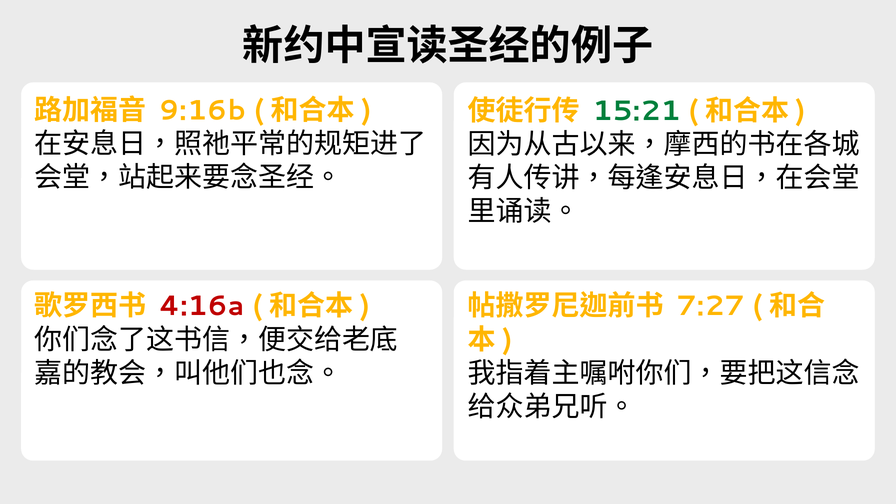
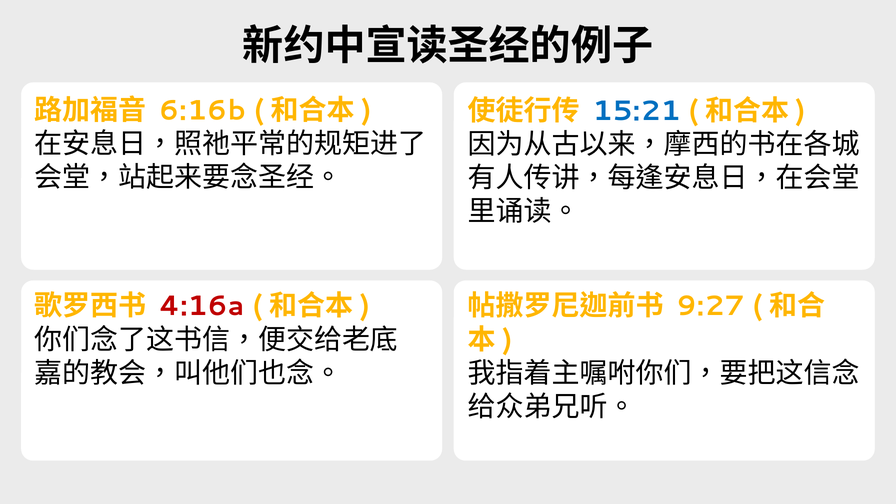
9:16b: 9:16b -> 6:16b
15:21 colour: green -> blue
7:27: 7:27 -> 9:27
